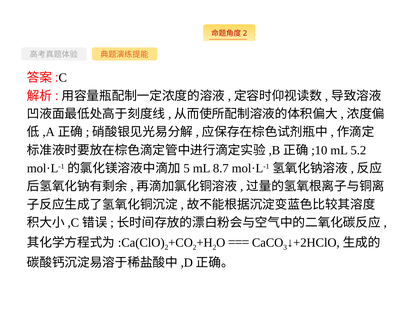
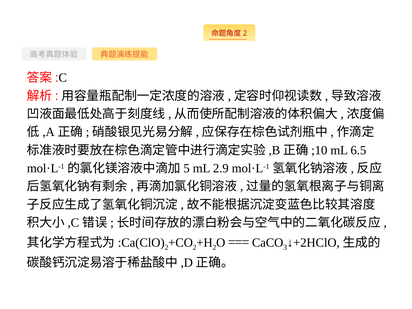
5.2: 5.2 -> 6.5
8.7: 8.7 -> 2.9
